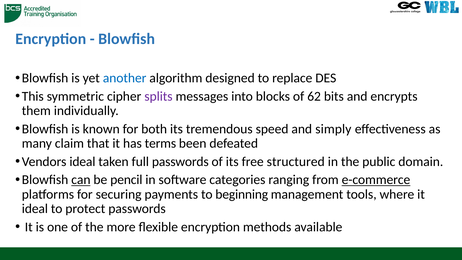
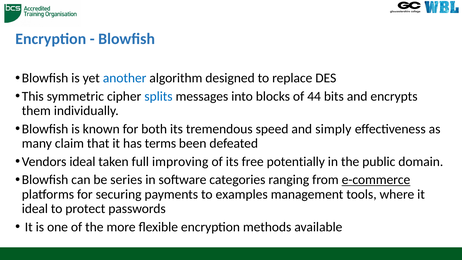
splits colour: purple -> blue
62: 62 -> 44
full passwords: passwords -> improving
structured: structured -> potentially
can underline: present -> none
pencil: pencil -> series
beginning: beginning -> examples
